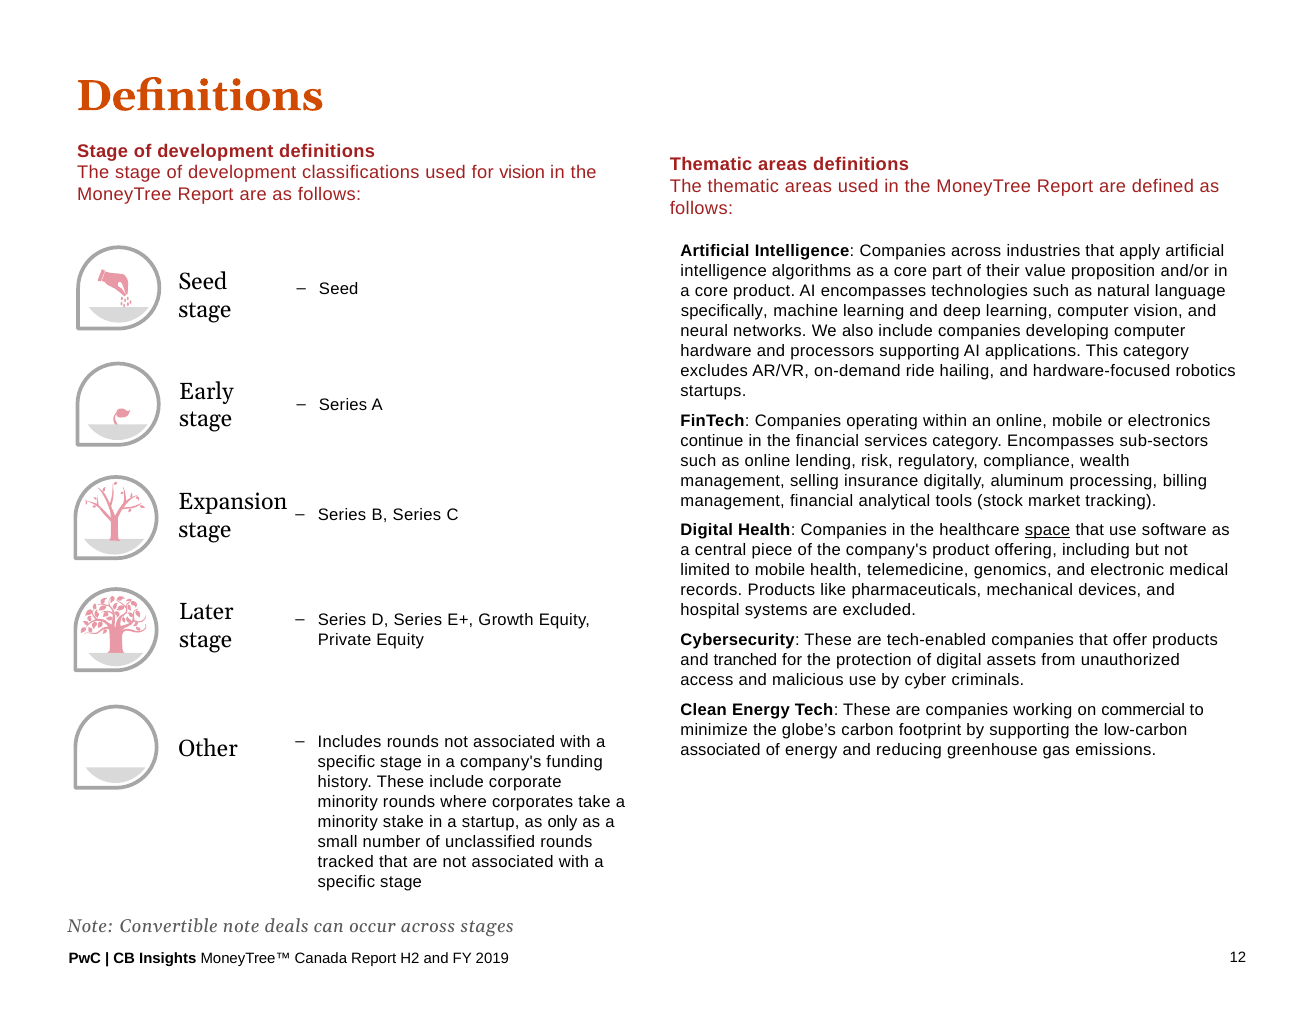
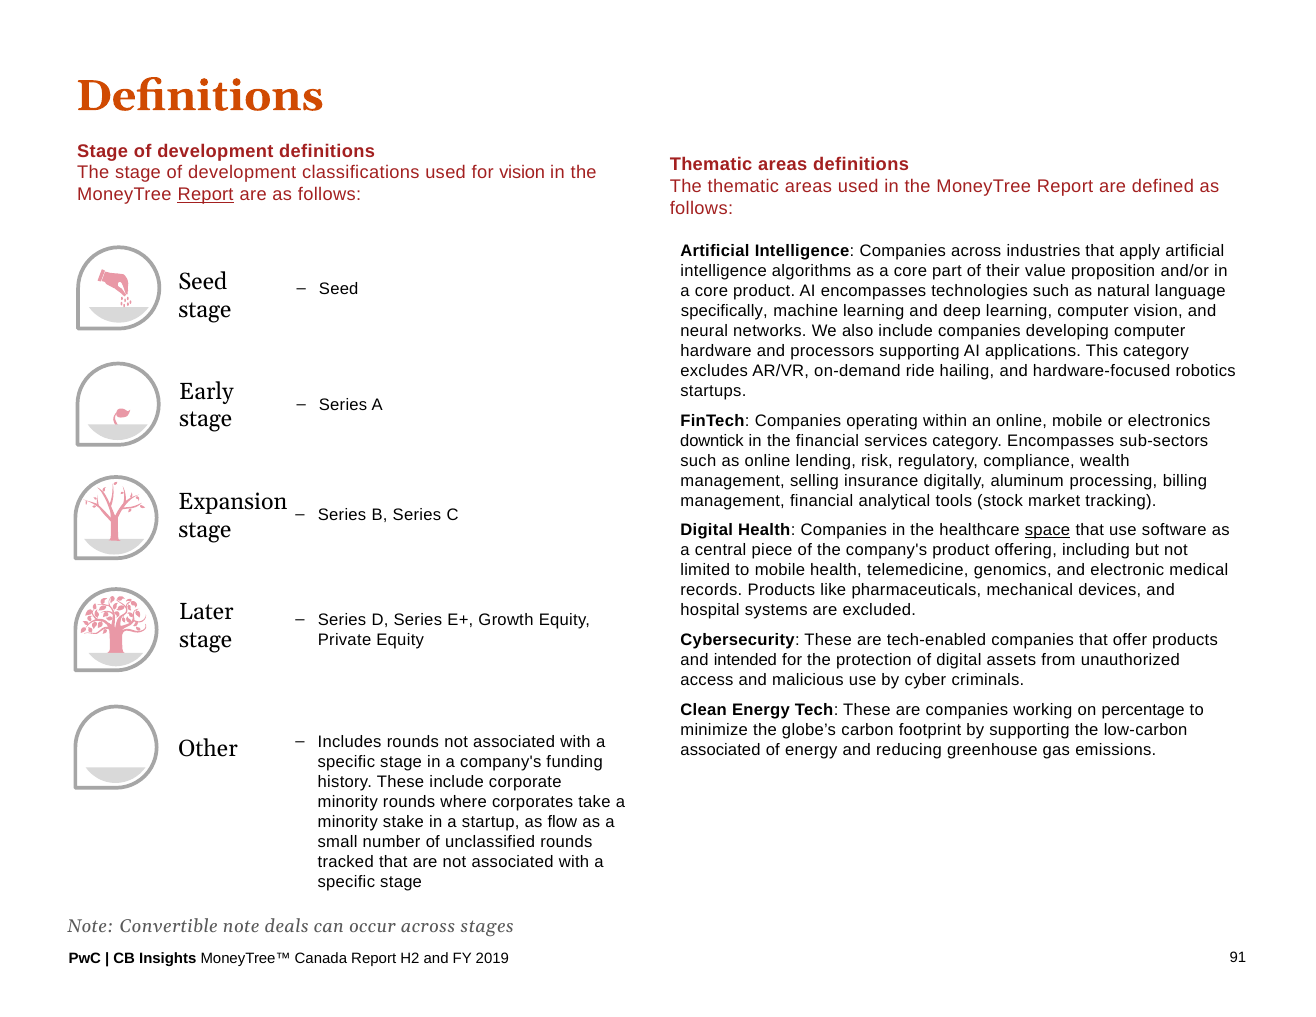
Report at (206, 195) underline: none -> present
continue: continue -> downtick
tranched: tranched -> intended
commercial: commercial -> percentage
only: only -> flow
12: 12 -> 91
